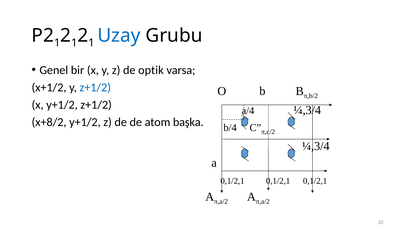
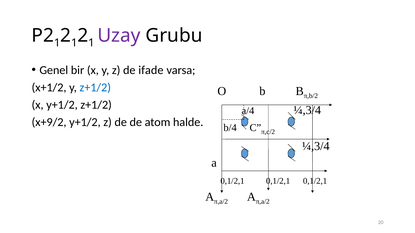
Uzay colour: blue -> purple
optik: optik -> ifade
x+8/2: x+8/2 -> x+9/2
başka: başka -> halde
